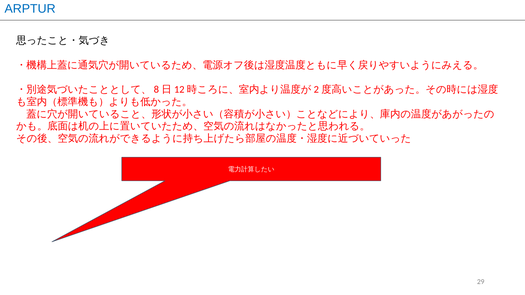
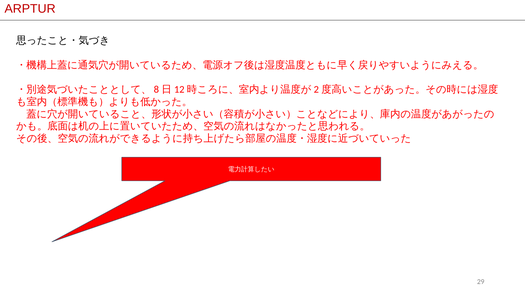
ARPTUR colour: blue -> red
